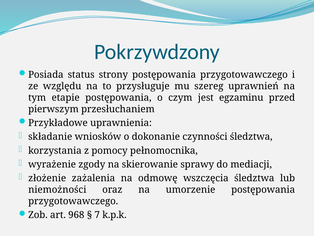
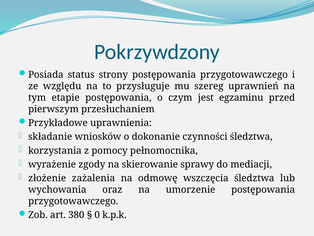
niemożności: niemożności -> wychowania
968: 968 -> 380
7: 7 -> 0
